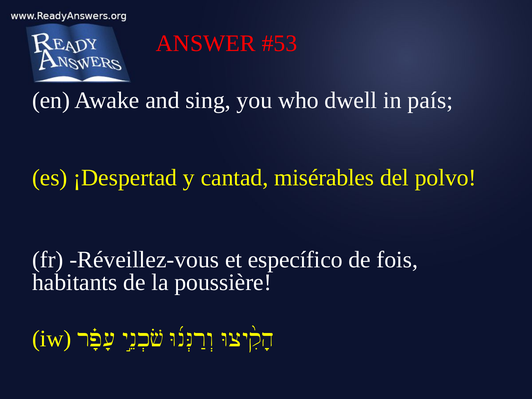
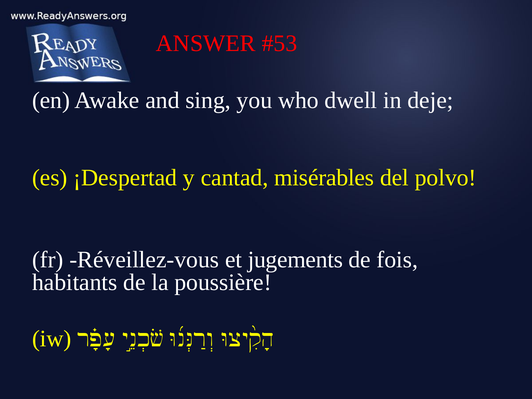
país: país -> deje
específico: específico -> jugements
